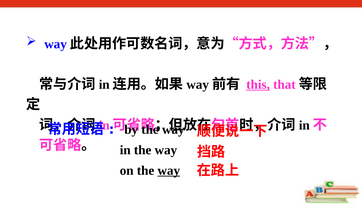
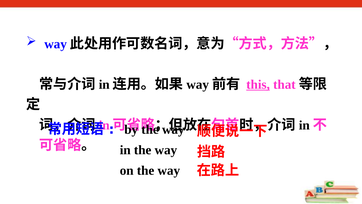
way at (169, 170) underline: present -> none
